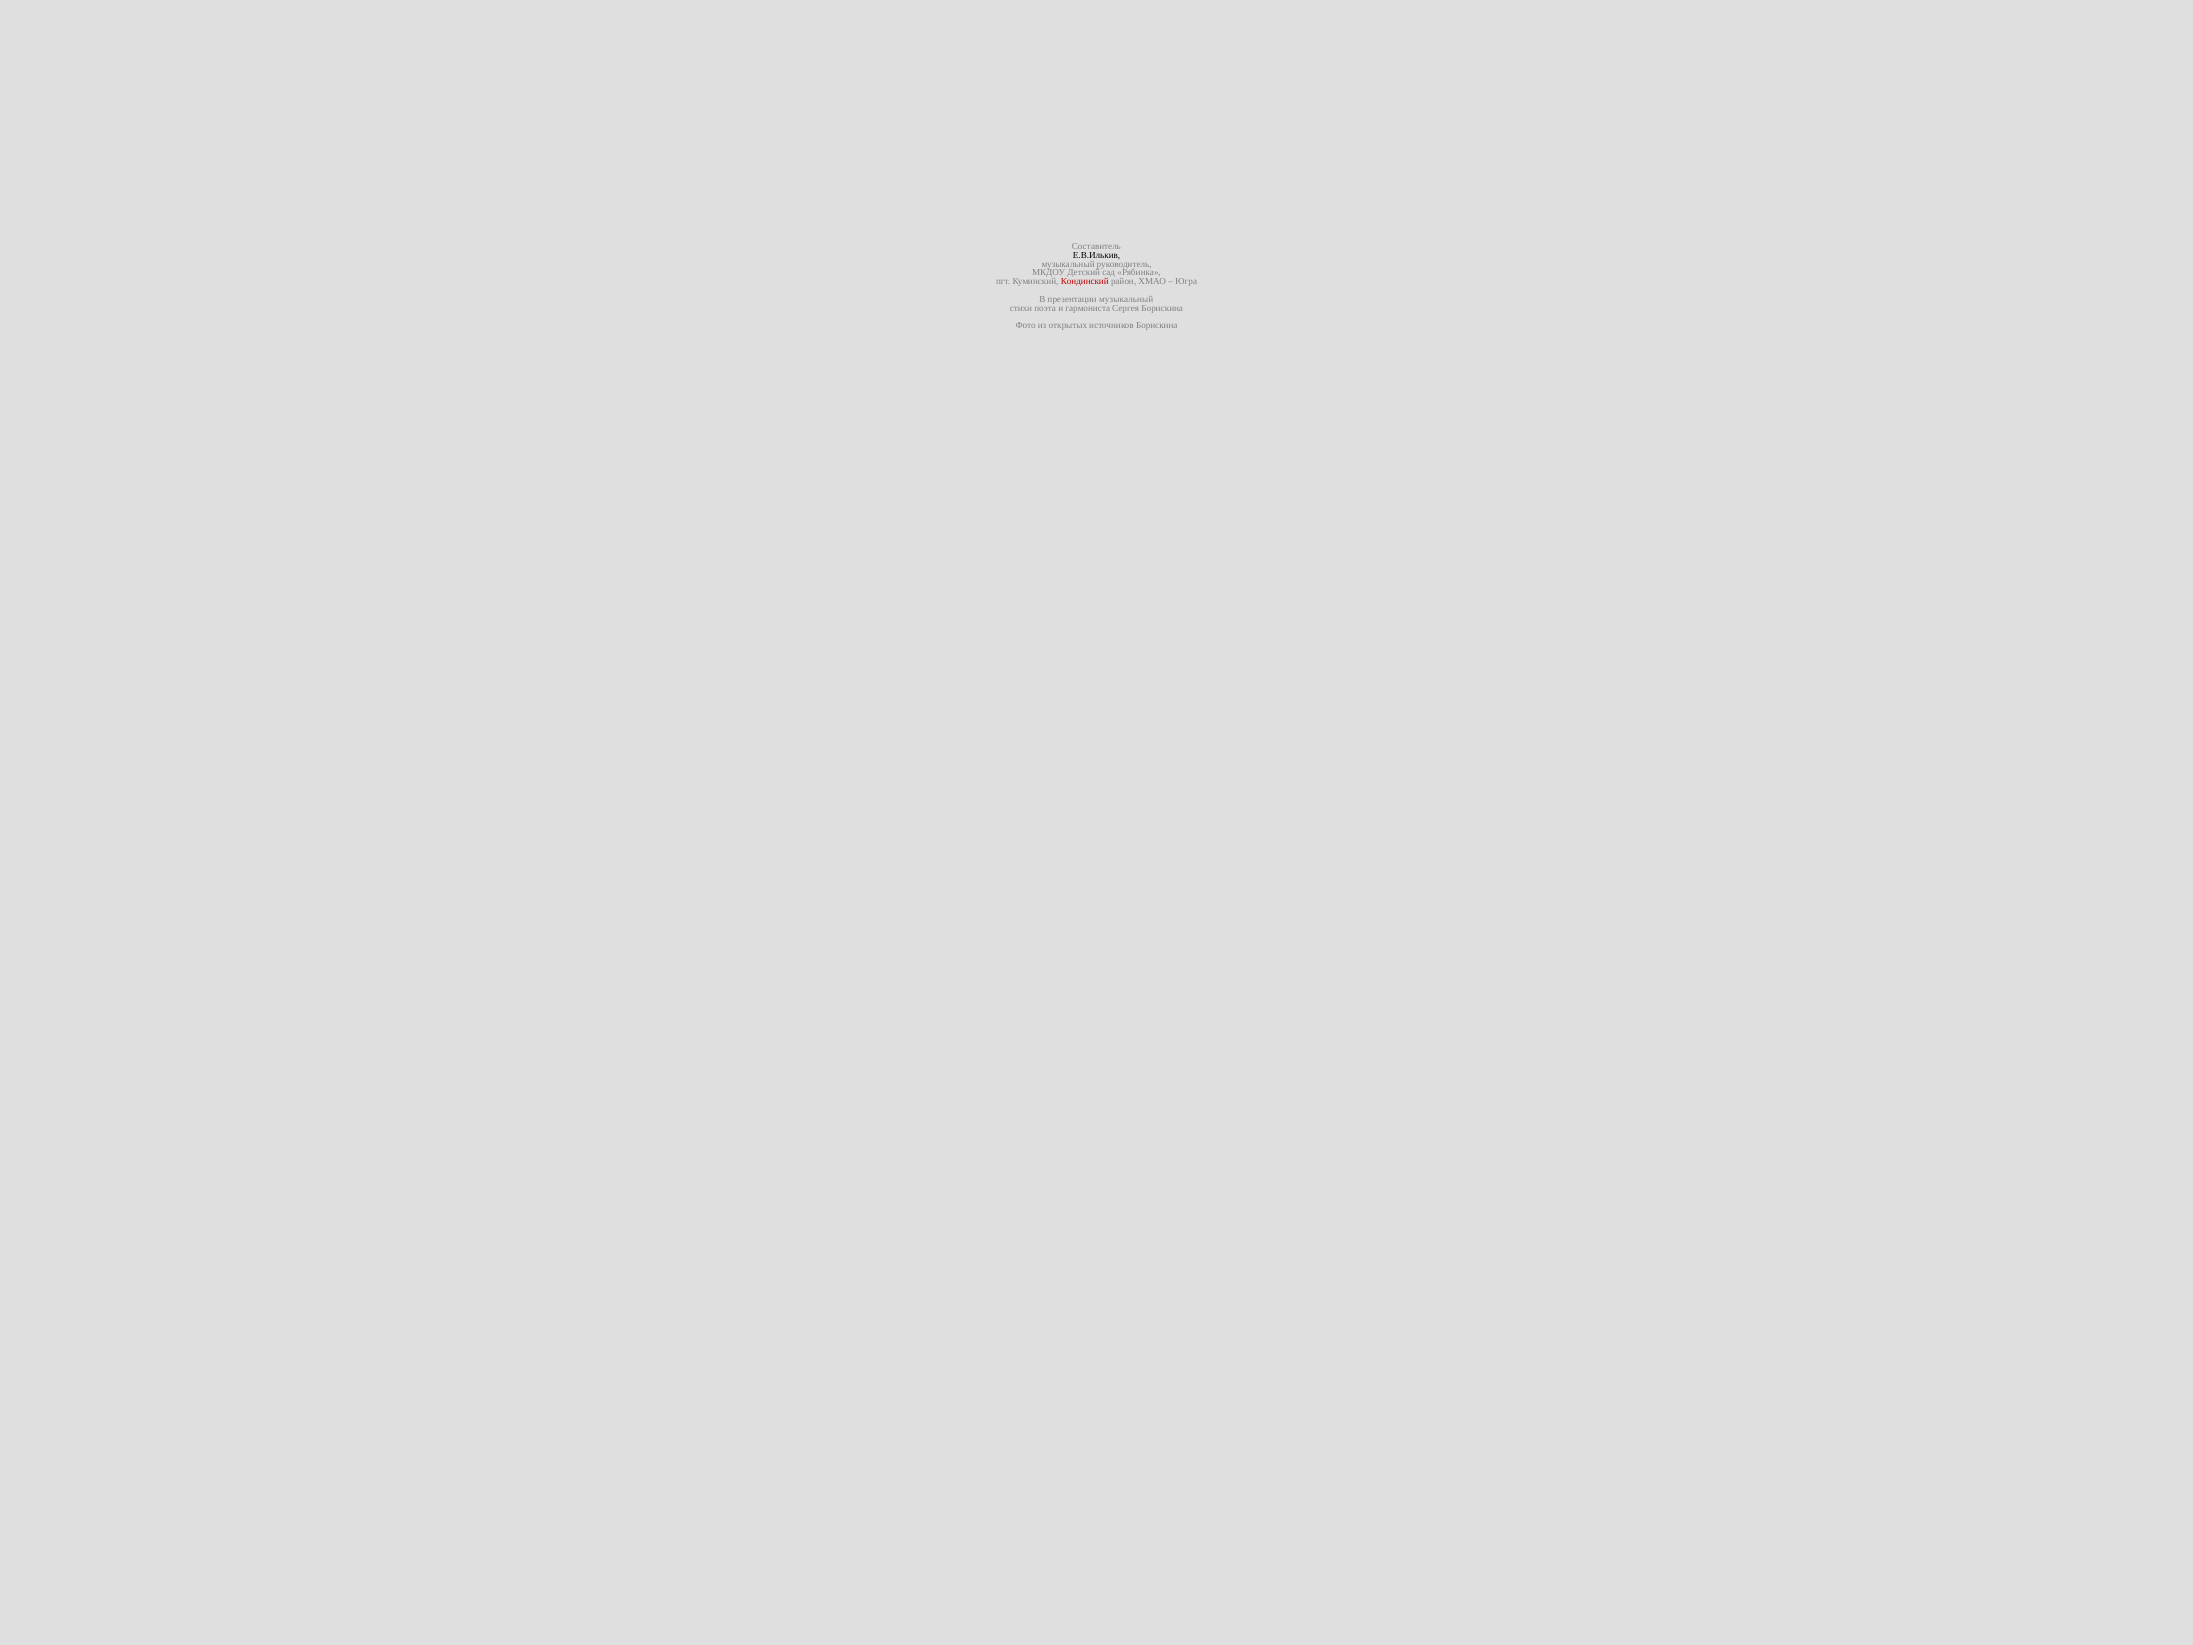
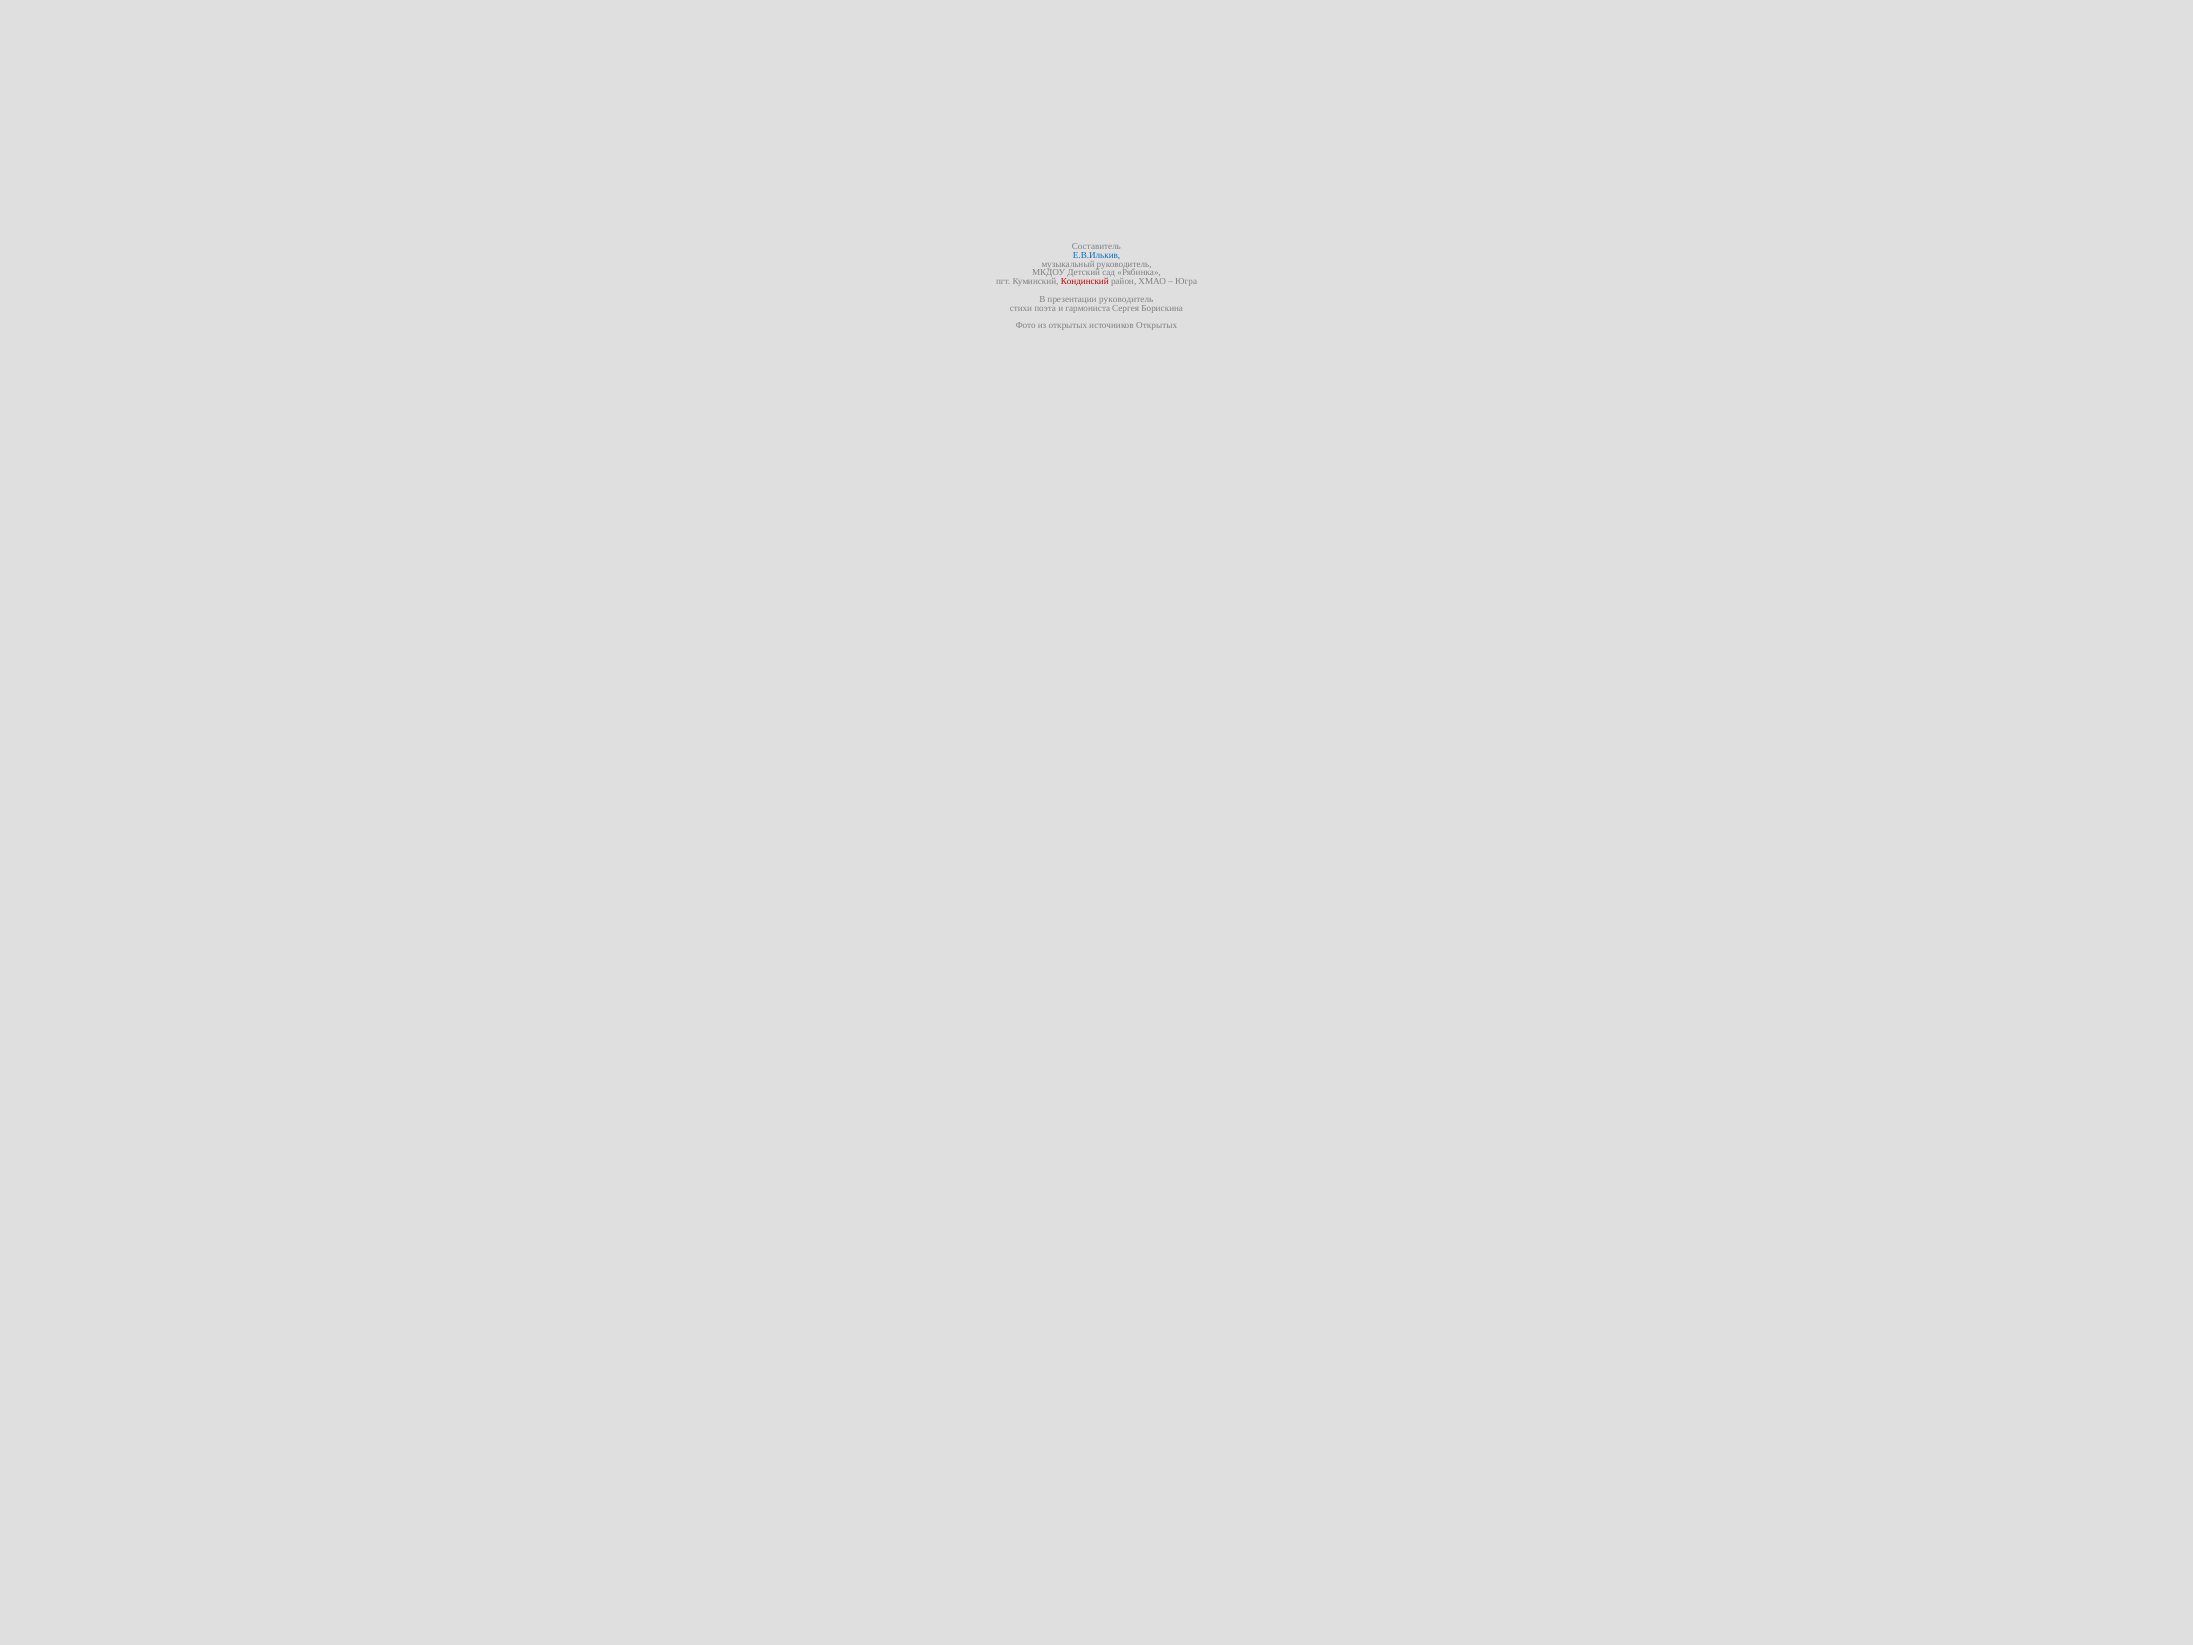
Е.В.Илькив colour: black -> blue
презентации музыкальный: музыкальный -> руководитель
источников Борискина: Борискина -> Открытых
